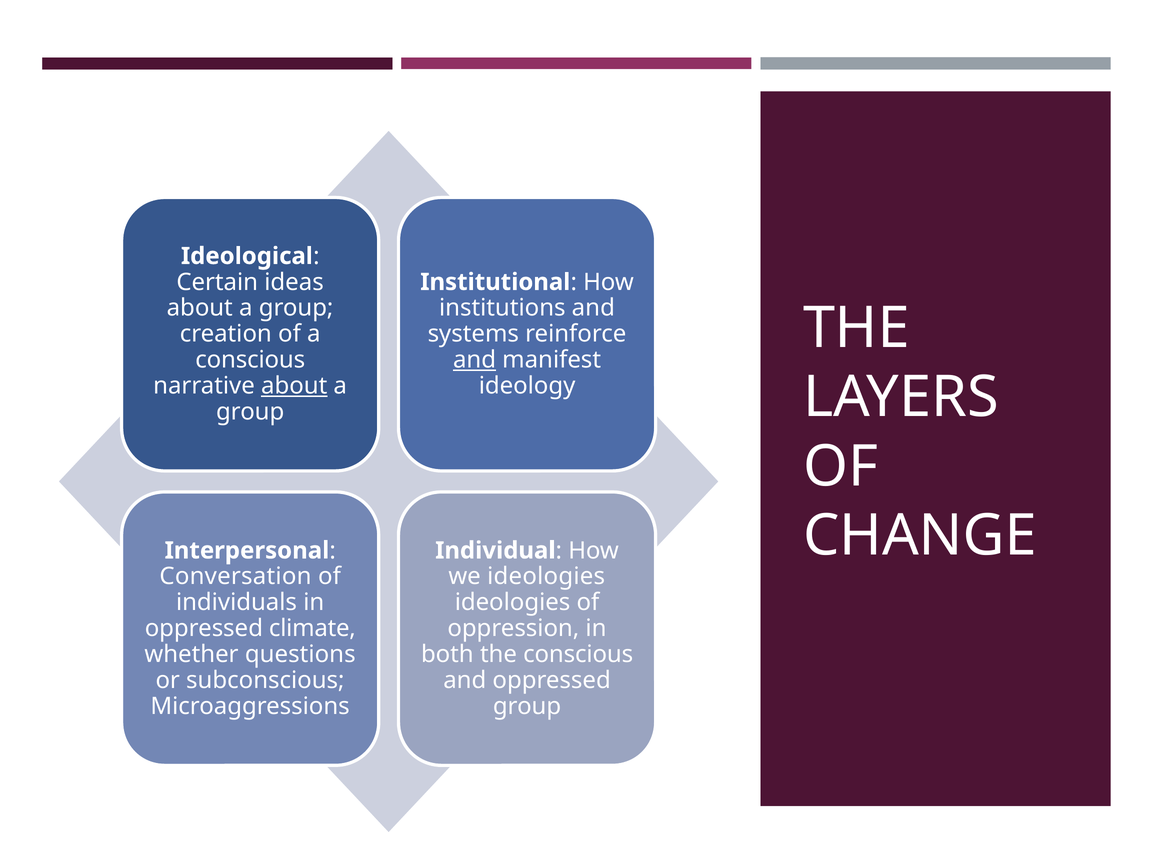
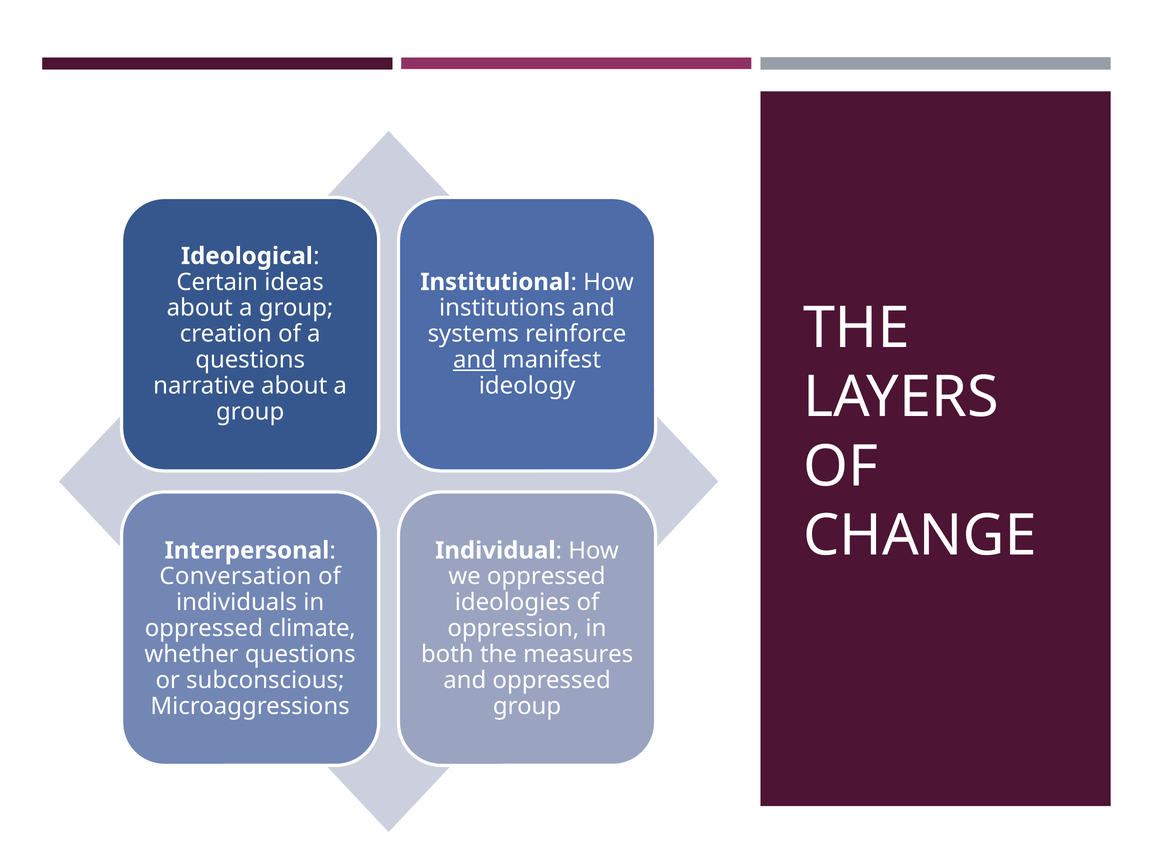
conscious at (250, 360): conscious -> questions
about at (294, 386) underline: present -> none
we ideologies: ideologies -> oppressed
the conscious: conscious -> measures
